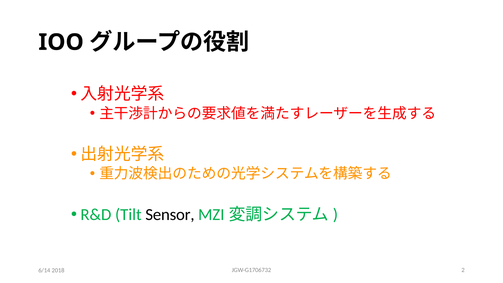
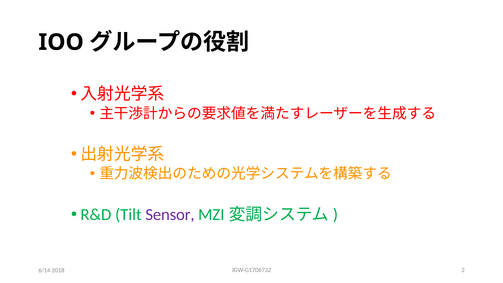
Sensor colour: black -> purple
